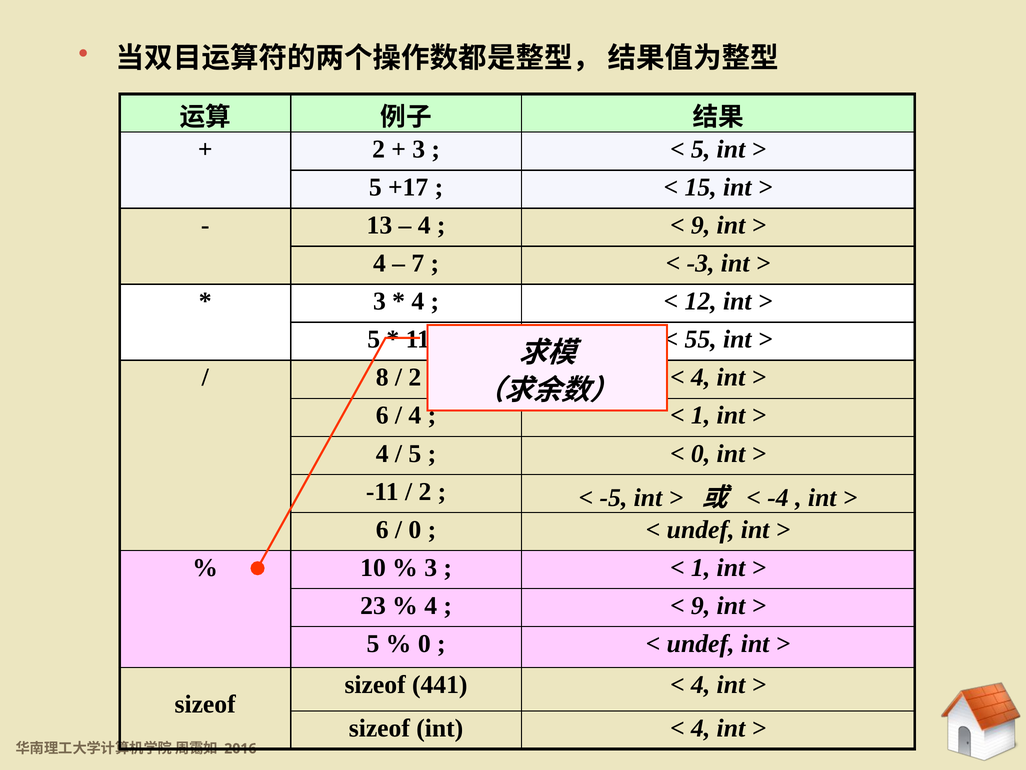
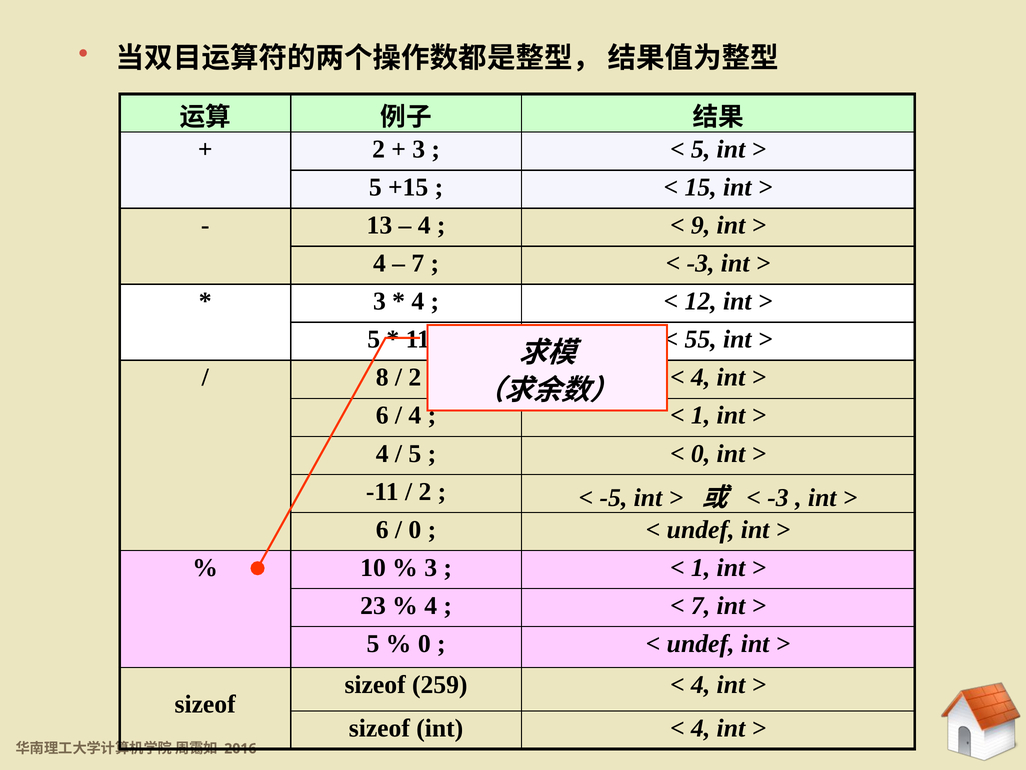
+17: +17 -> +15
-4 at (778, 498): -4 -> -3
9 at (701, 605): 9 -> 7
441: 441 -> 259
